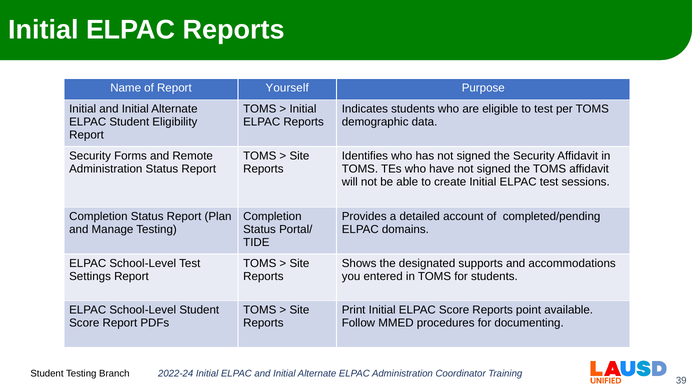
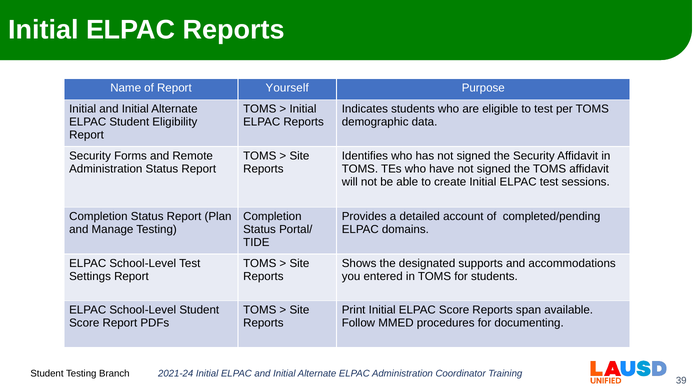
point: point -> span
2022-24: 2022-24 -> 2021-24
